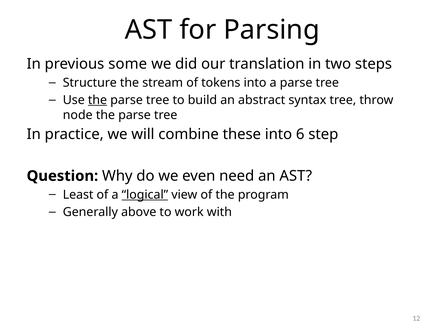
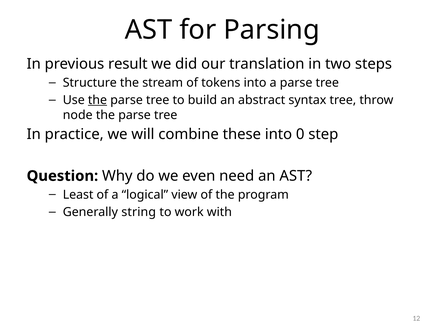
some: some -> result
6: 6 -> 0
logical underline: present -> none
above: above -> string
